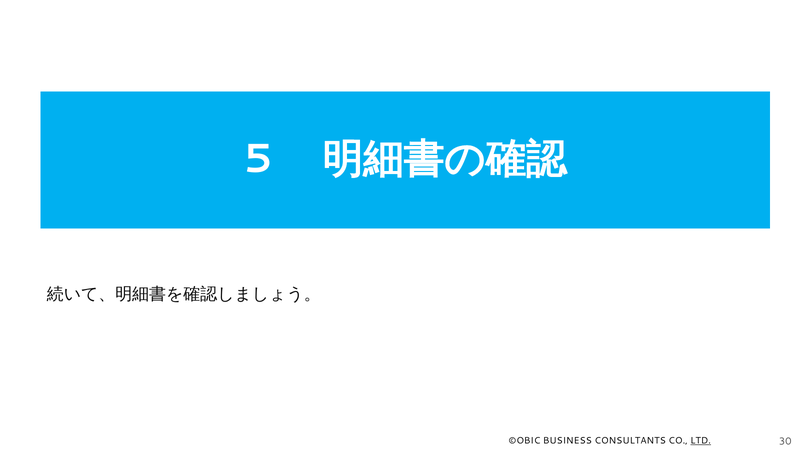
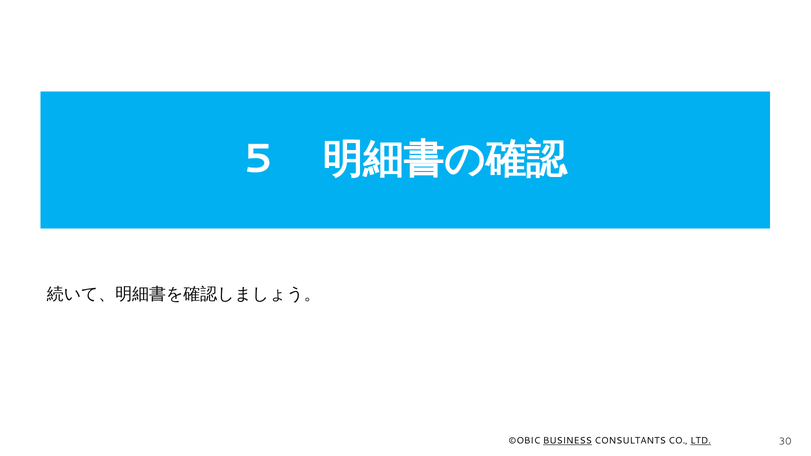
BUSINESS underline: none -> present
